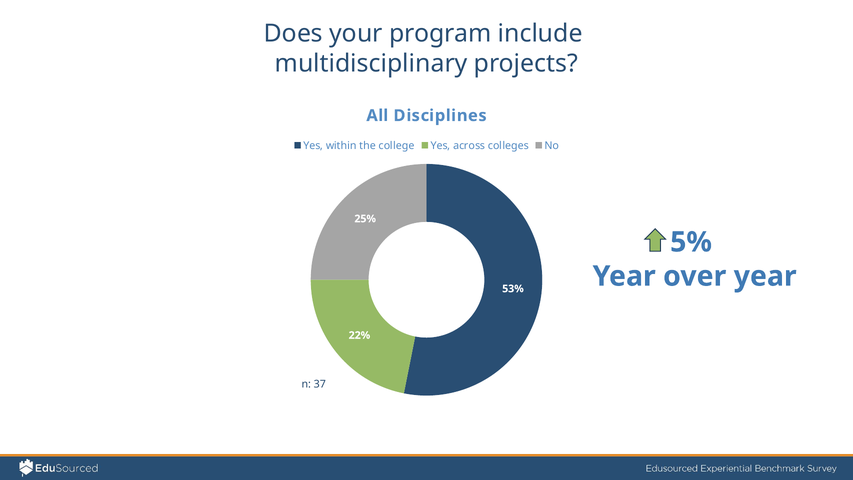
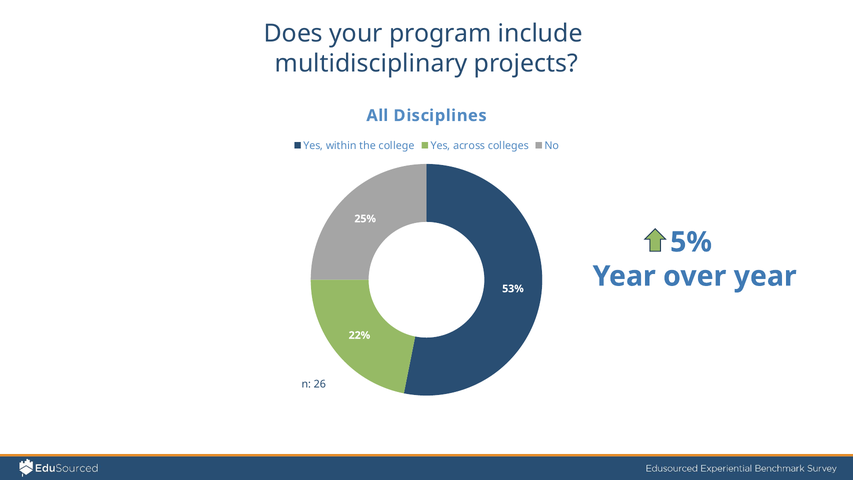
37: 37 -> 26
